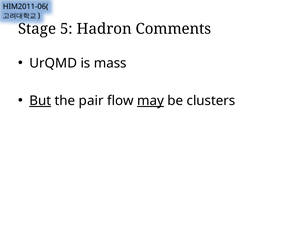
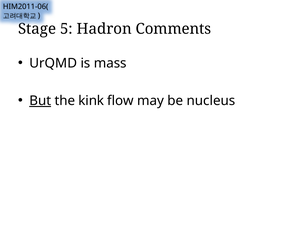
pair: pair -> kink
may underline: present -> none
clusters: clusters -> nucleus
